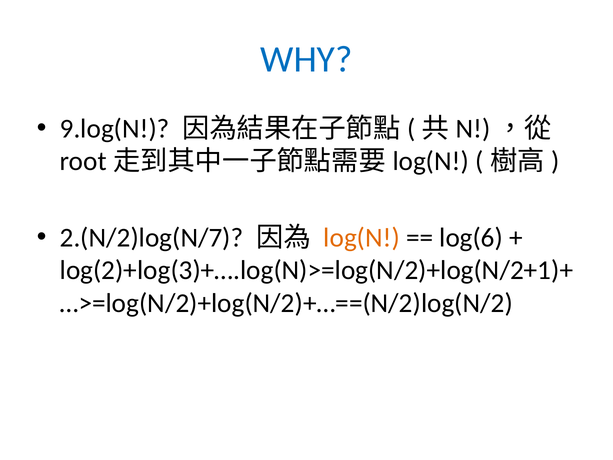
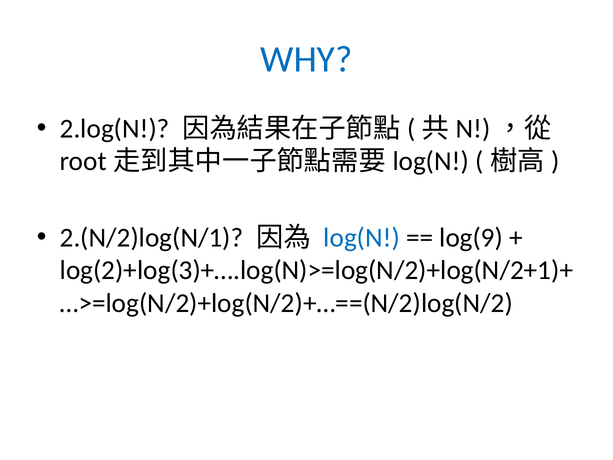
9.log(N: 9.log(N -> 2.log(N
2.(N/2)log(N/7: 2.(N/2)log(N/7 -> 2.(N/2)log(N/1
log(N colour: orange -> blue
log(6: log(6 -> log(9
